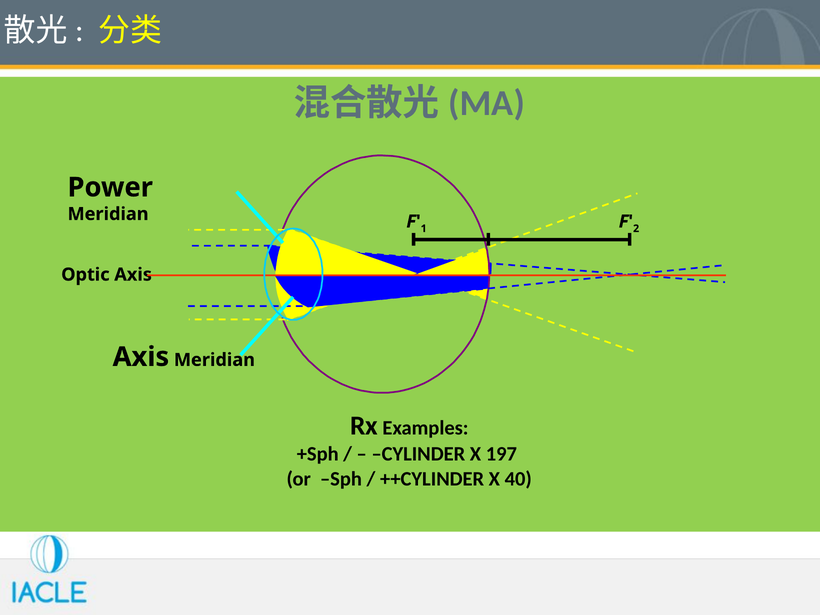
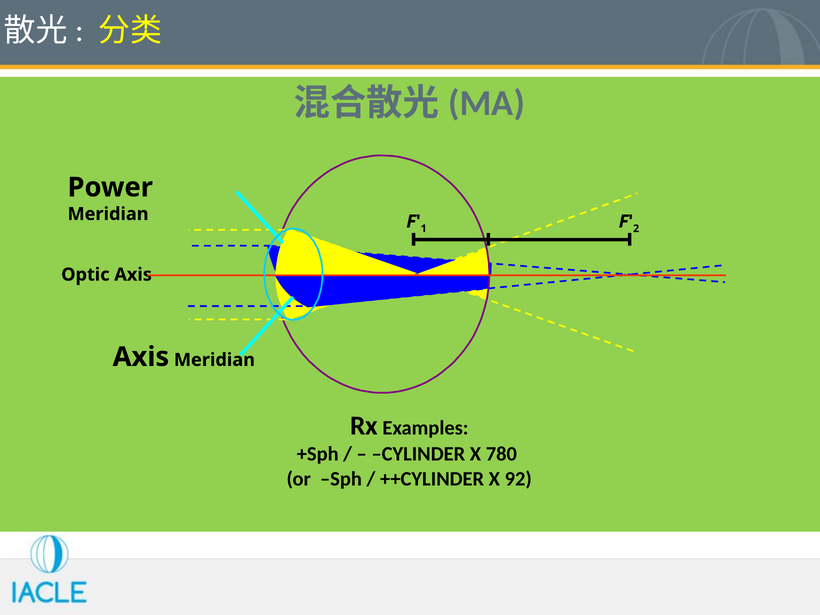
197: 197 -> 780
40: 40 -> 92
